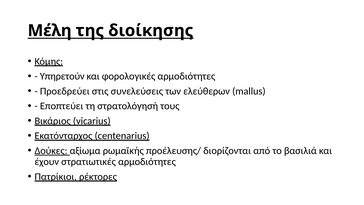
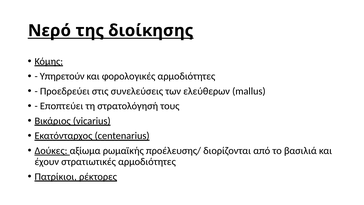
Μέλη: Μέλη -> Νερό
